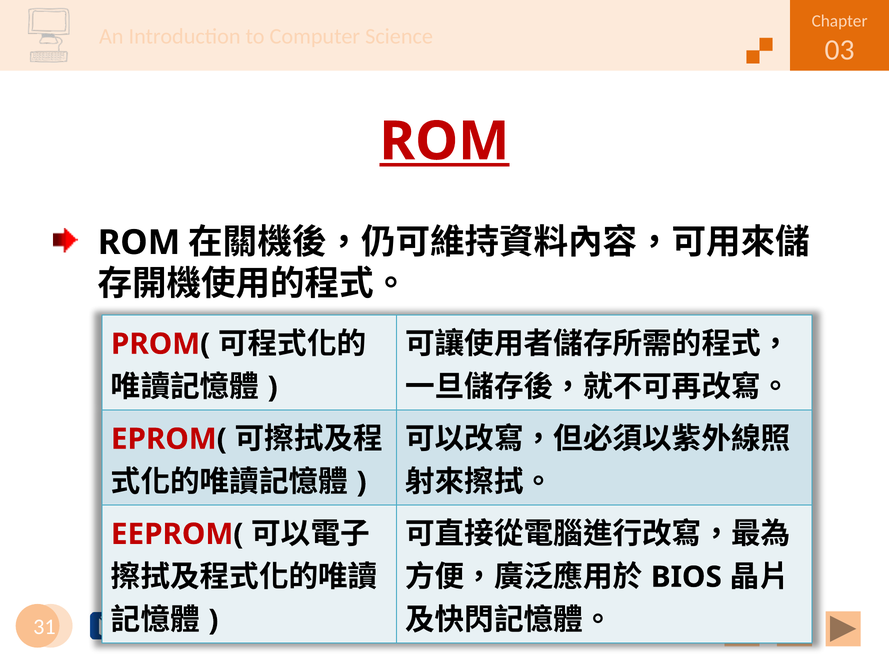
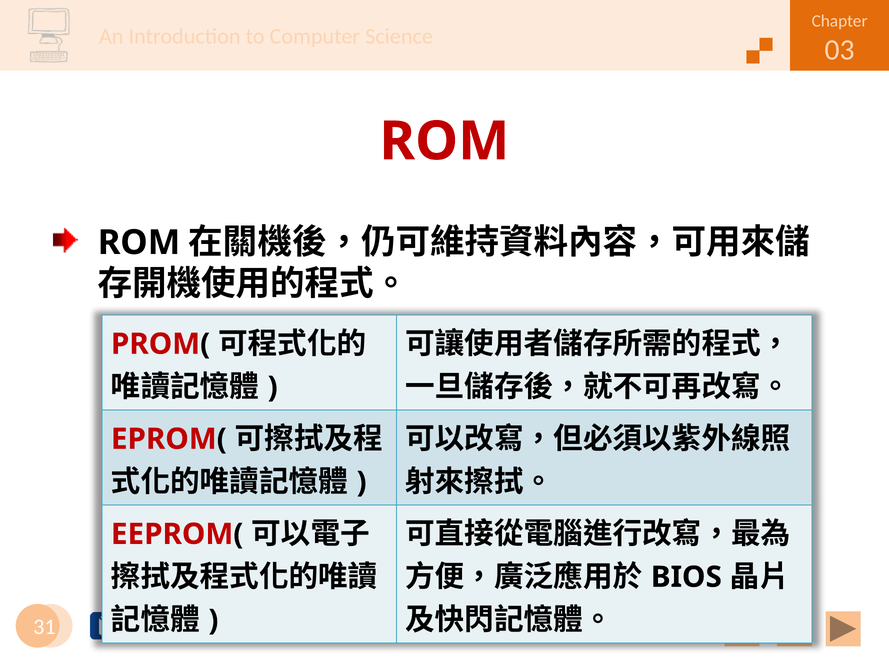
ROM at (444, 142) underline: present -> none
